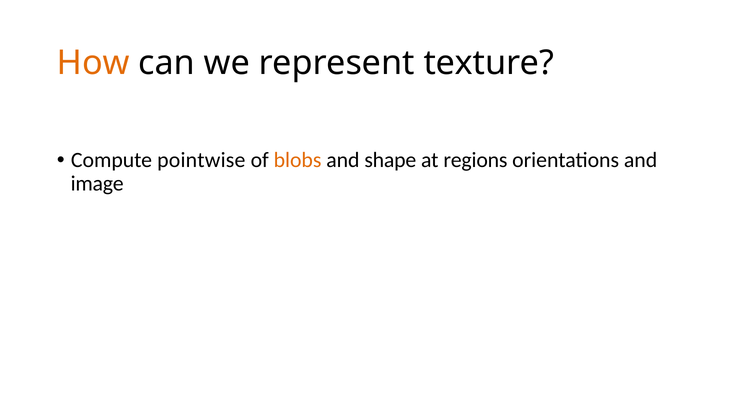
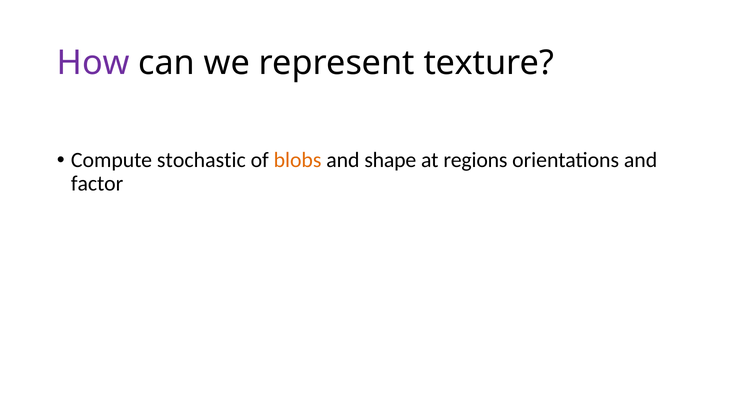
How colour: orange -> purple
pointwise: pointwise -> stochastic
image: image -> factor
